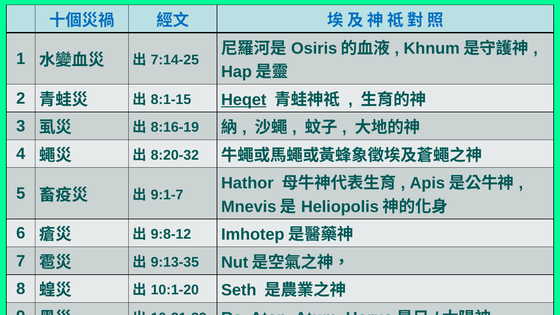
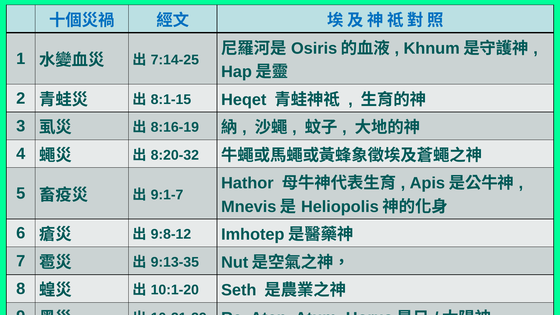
Heqet underline: present -> none
